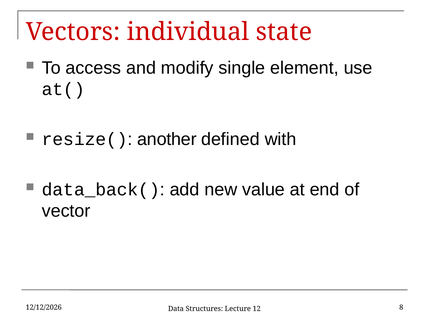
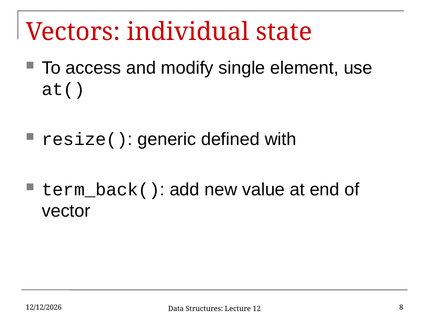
another: another -> generic
data_back(: data_back( -> term_back(
